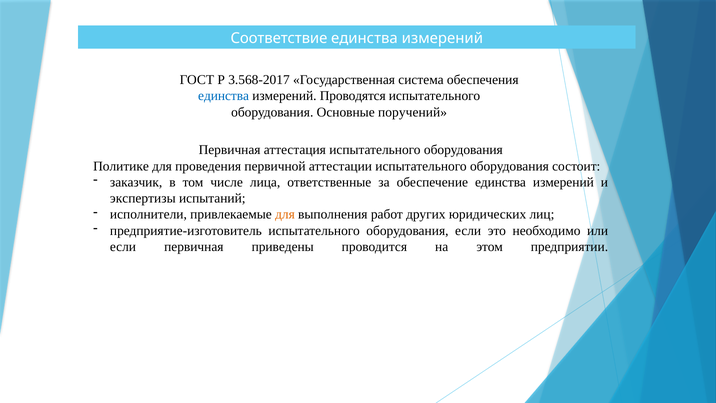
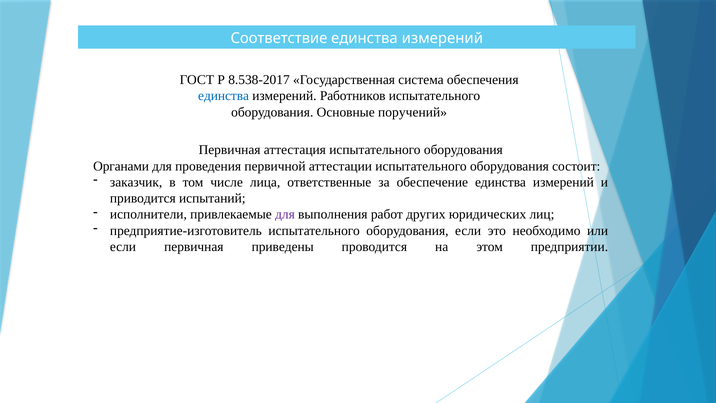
3.568-2017: 3.568-2017 -> 8.538-2017
Проводятся: Проводятся -> Работников
Политике: Политике -> Органами
экспертизы: экспертизы -> приводится
для at (285, 214) colour: orange -> purple
